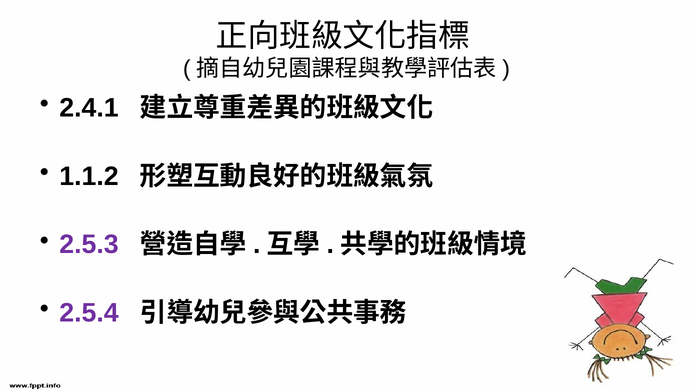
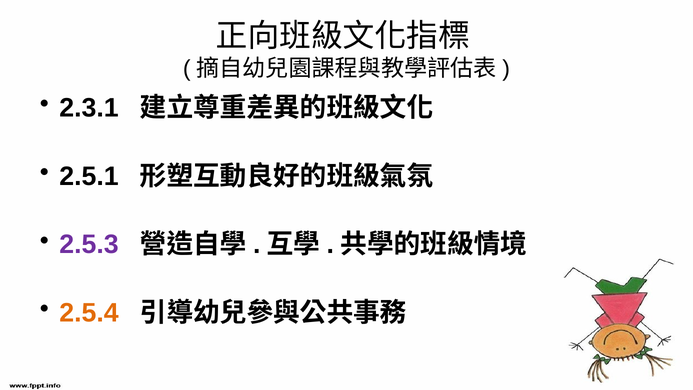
2.4.1: 2.4.1 -> 2.3.1
1.1.2: 1.1.2 -> 2.5.1
2.5.4 colour: purple -> orange
